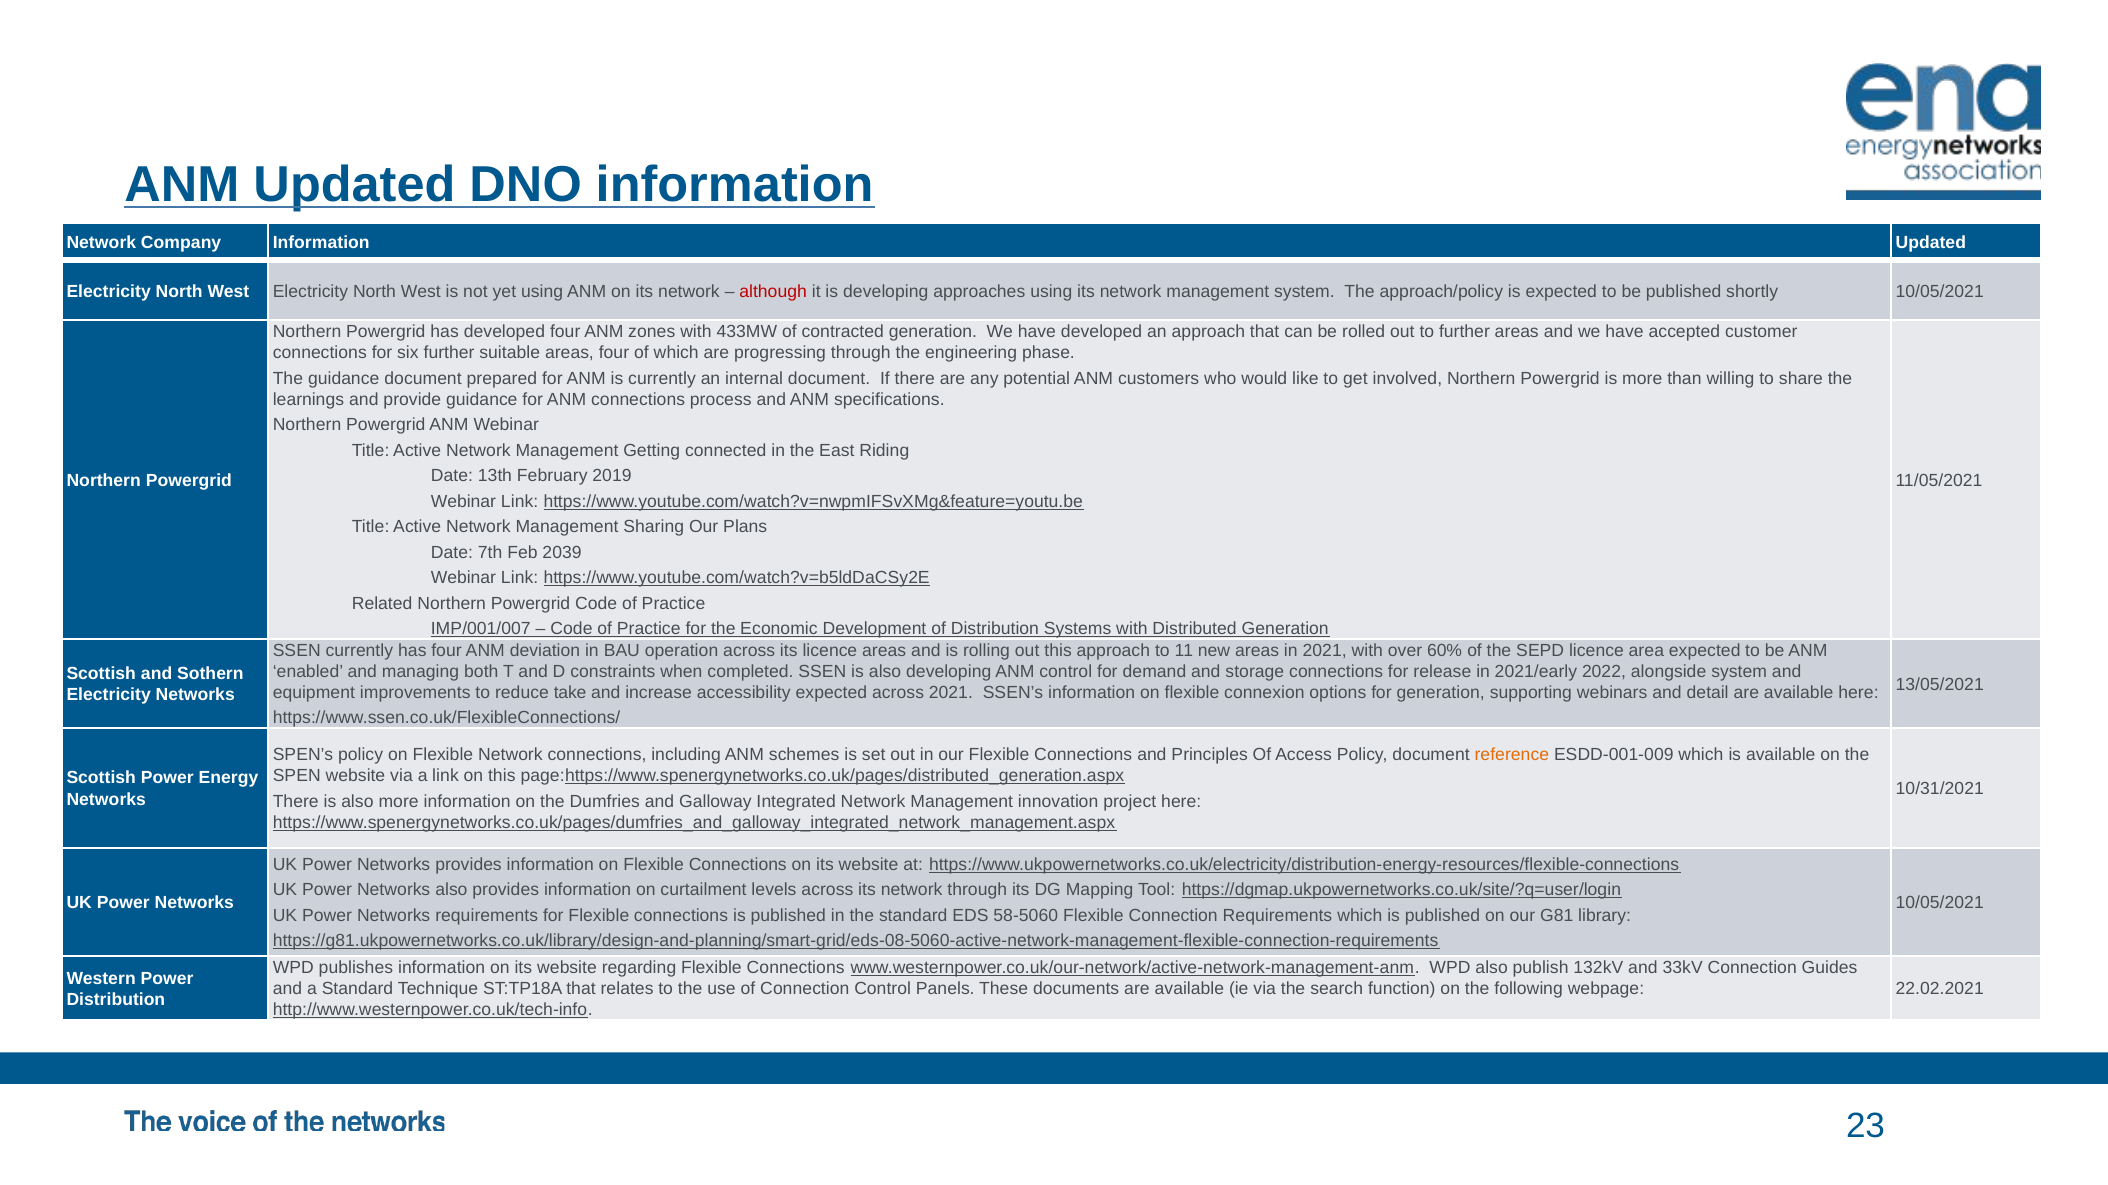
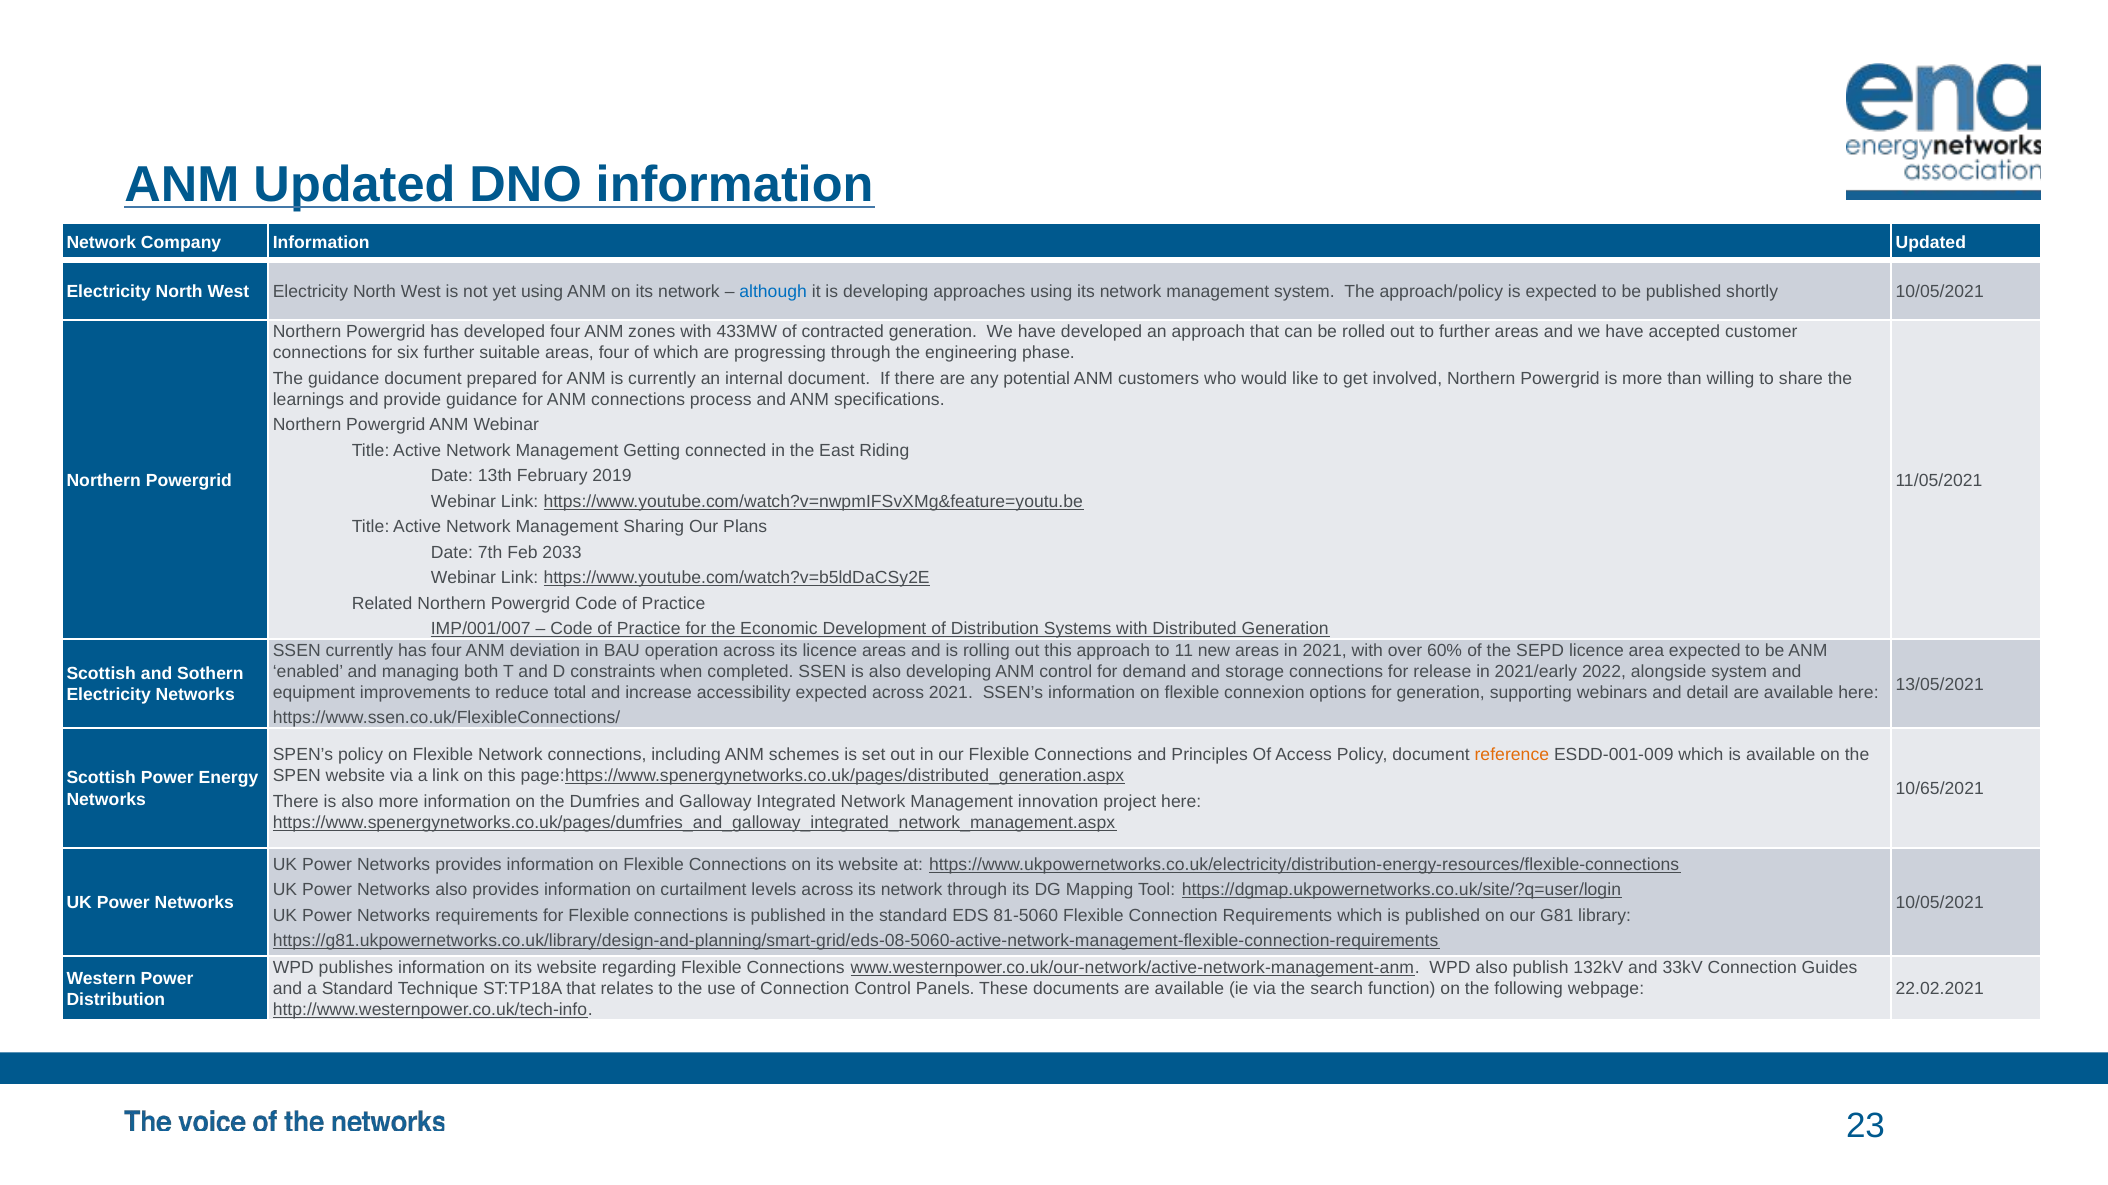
although colour: red -> blue
2039: 2039 -> 2033
take: take -> total
10/31/2021: 10/31/2021 -> 10/65/2021
58-5060: 58-5060 -> 81-5060
